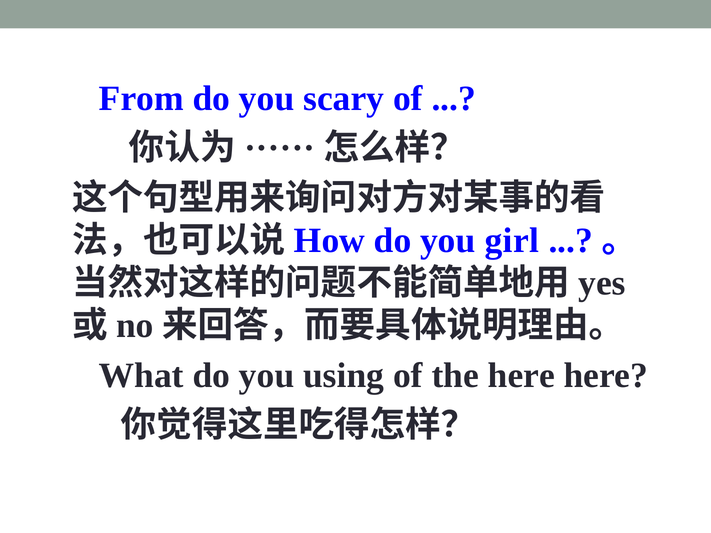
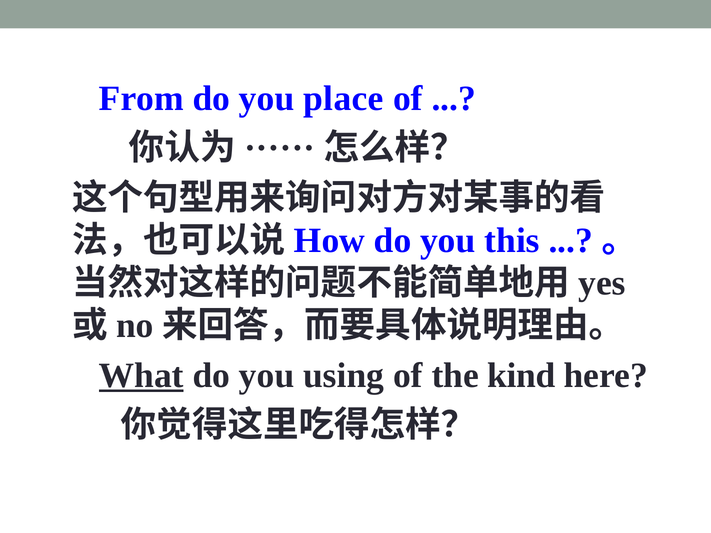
scary: scary -> place
girl: girl -> this
What underline: none -> present
the here: here -> kind
